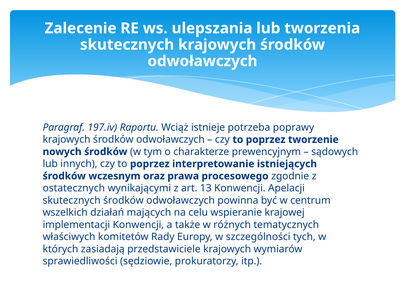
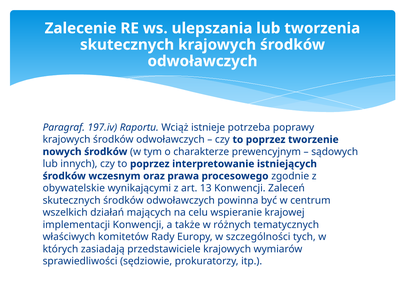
ostatecznych: ostatecznych -> obywatelskie
Apelacji: Apelacji -> Zaleceń
